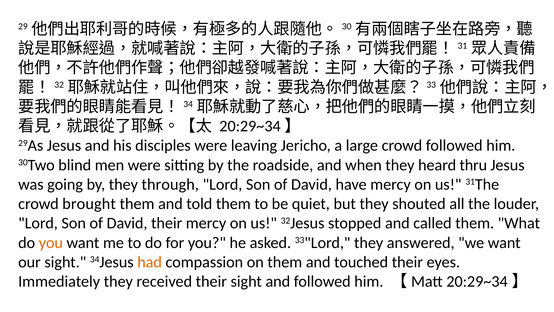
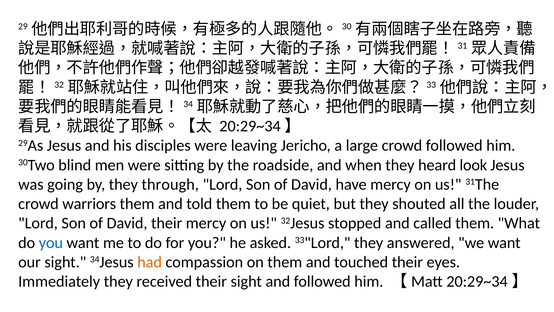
thru: thru -> look
brought: brought -> warriors
you at (51, 242) colour: orange -> blue
